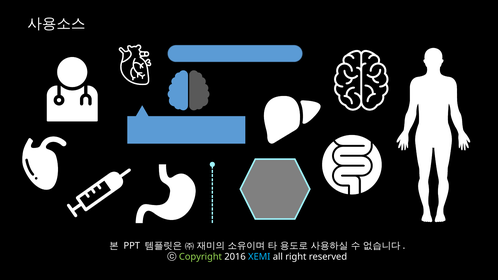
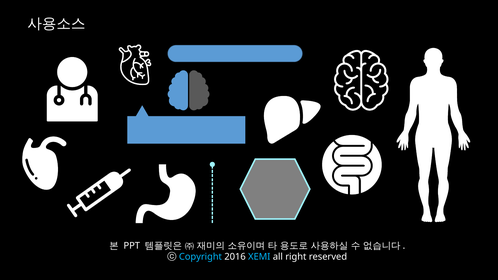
Copyright colour: light green -> light blue
